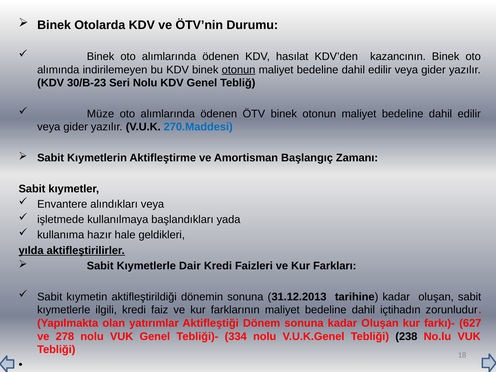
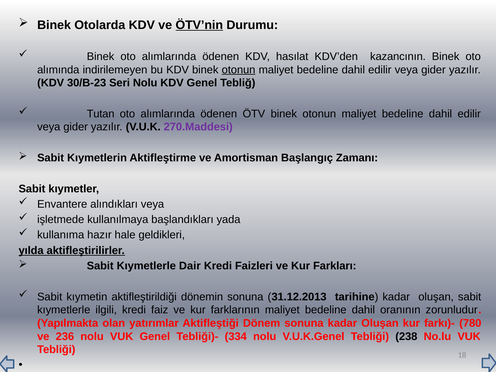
ÖTV’nin underline: none -> present
Müze: Müze -> Tutan
270.Maddesi colour: blue -> purple
içtihadın: içtihadın -> oranının
627: 627 -> 780
278: 278 -> 236
